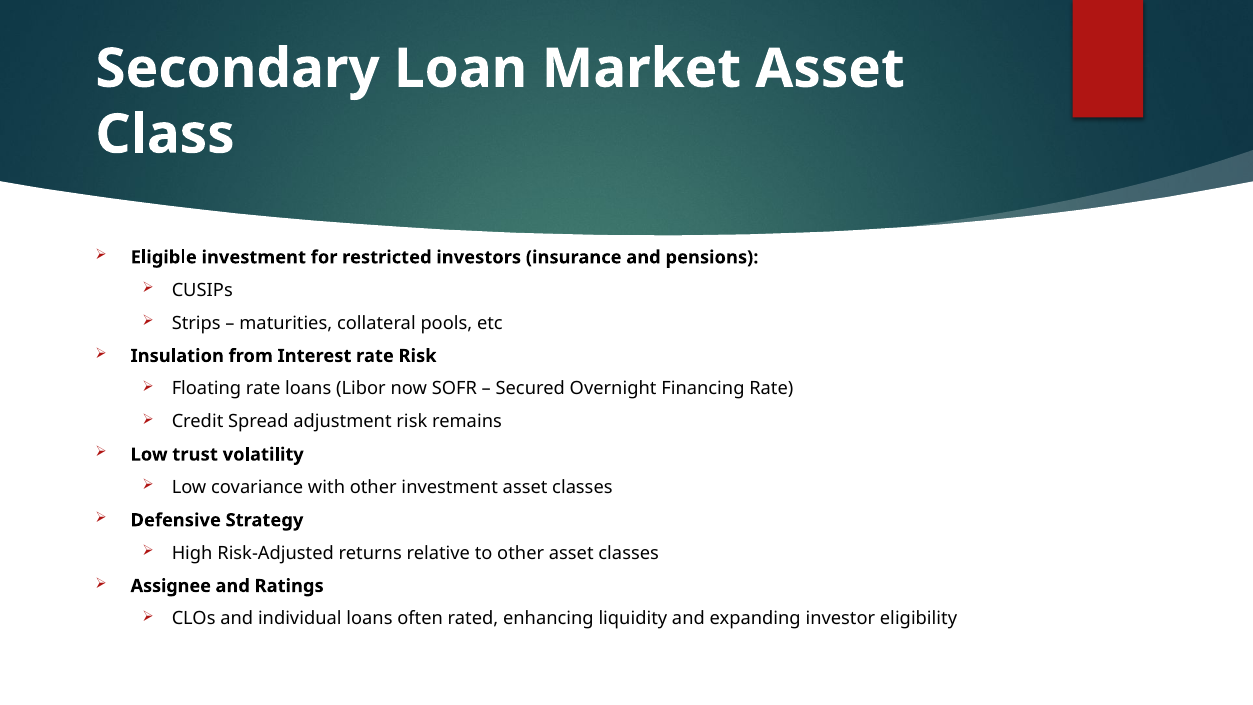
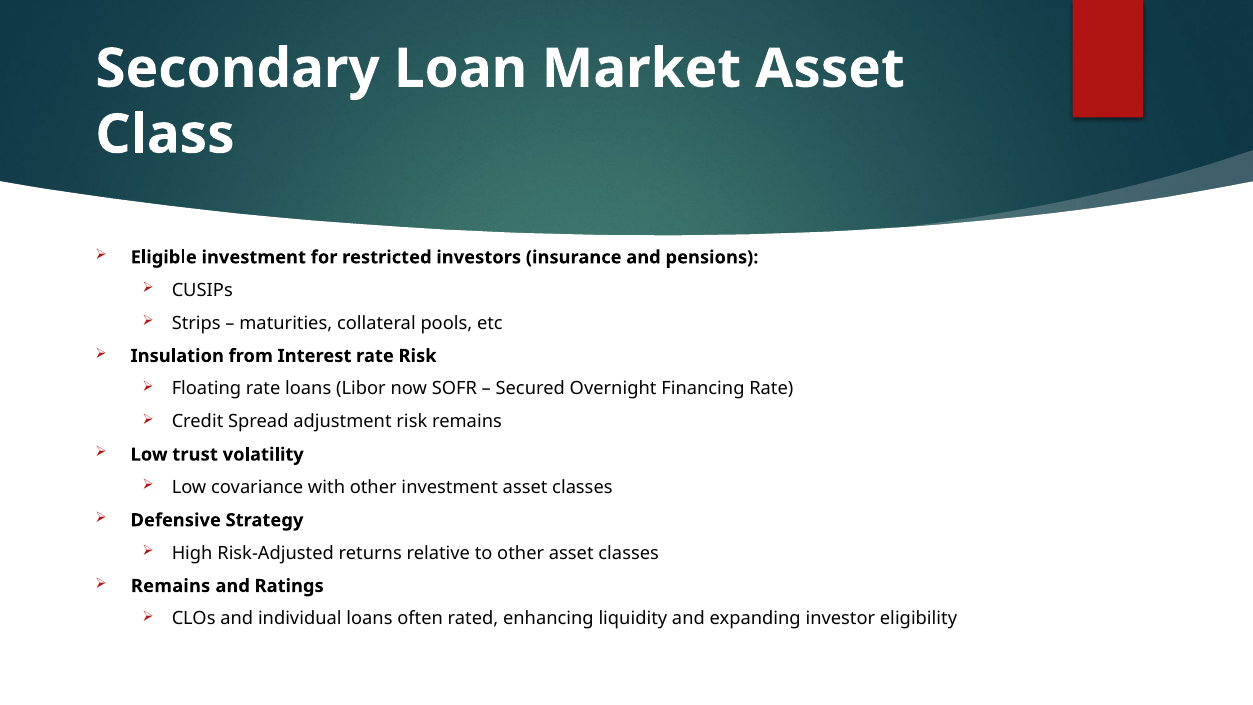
Assignee at (171, 586): Assignee -> Remains
